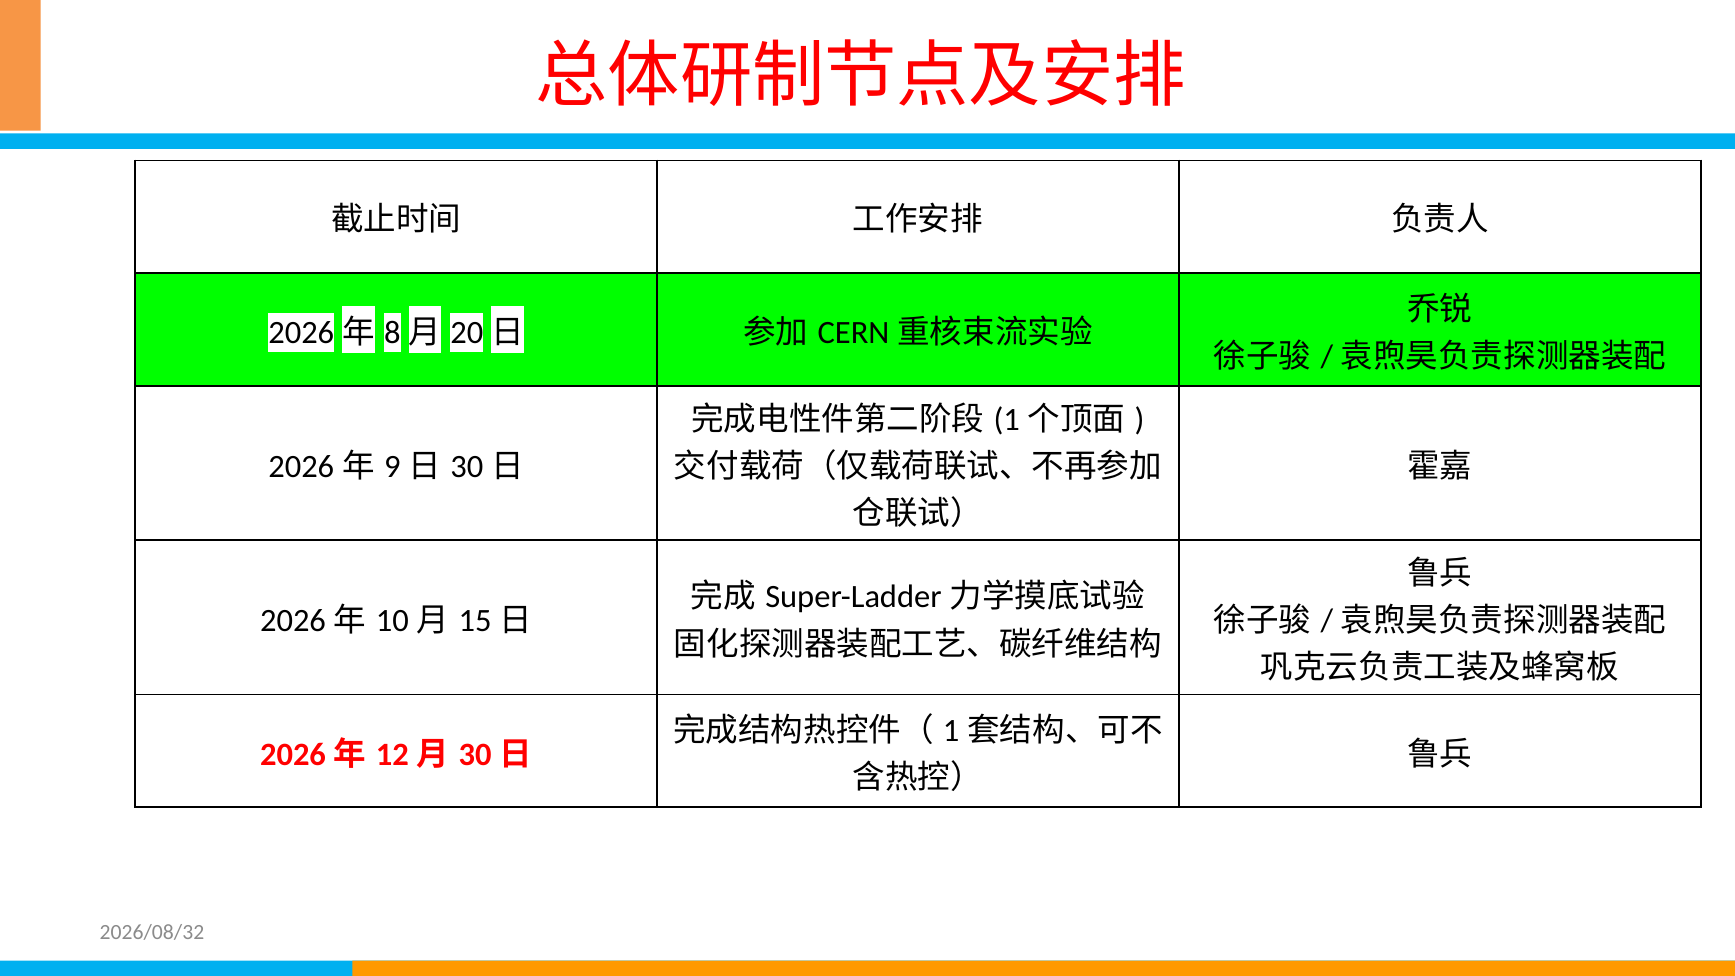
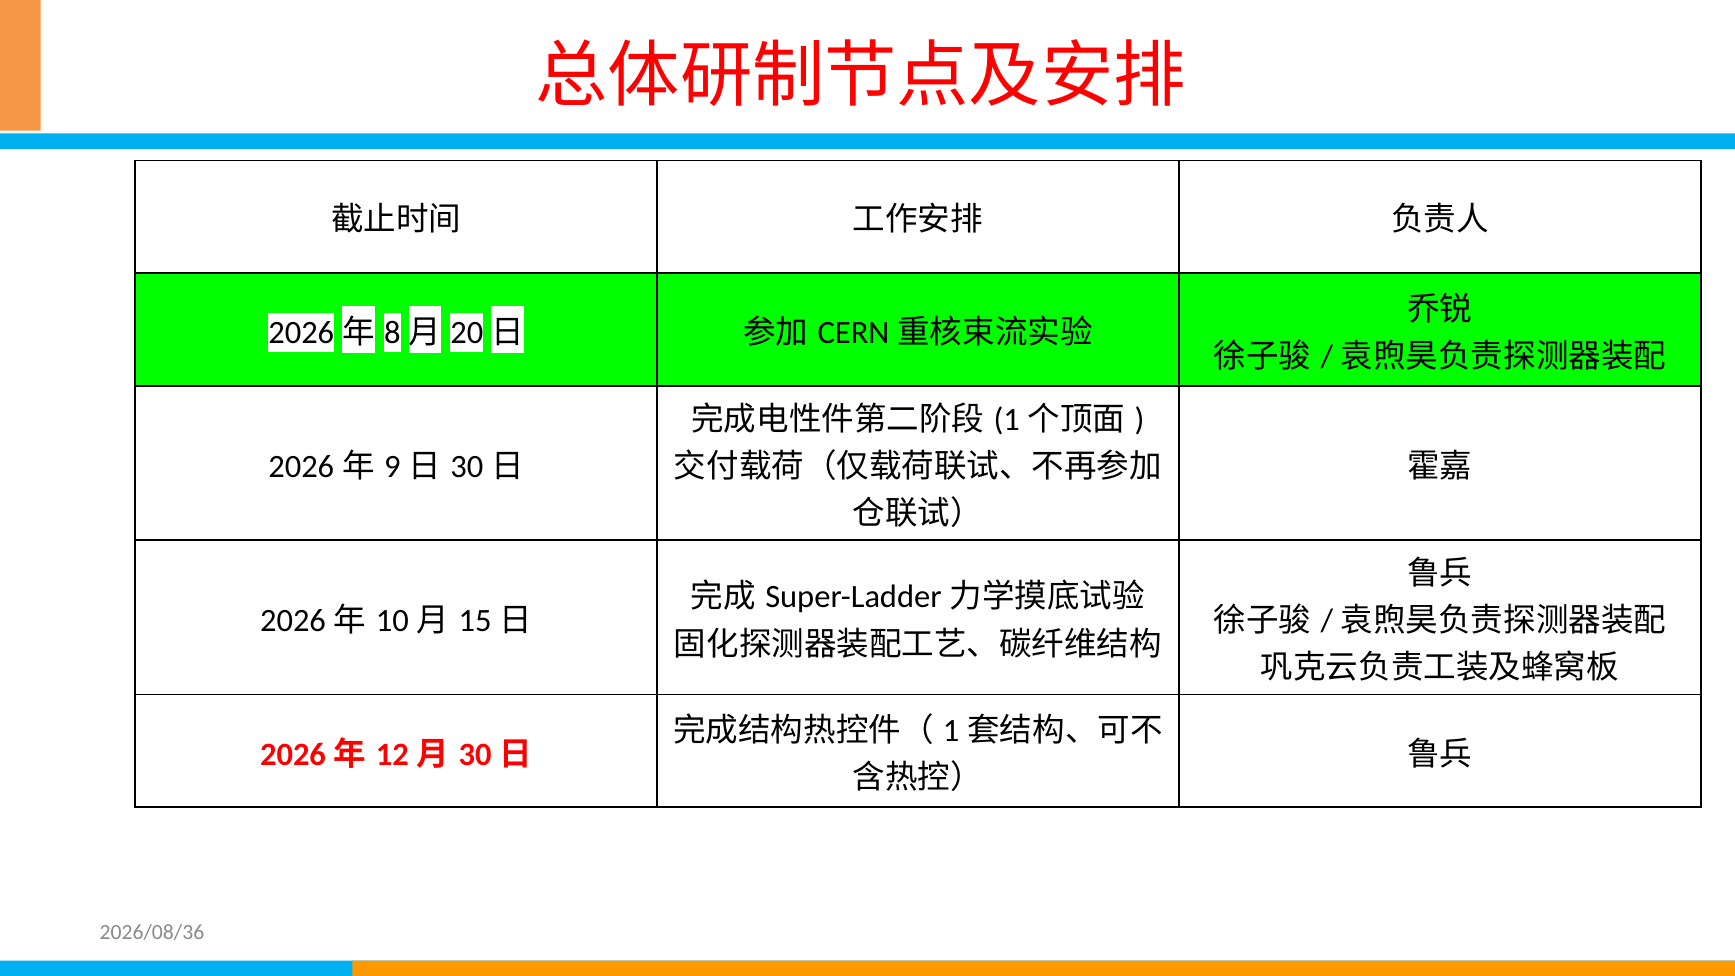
2026/08/32: 2026/08/32 -> 2026/08/36
